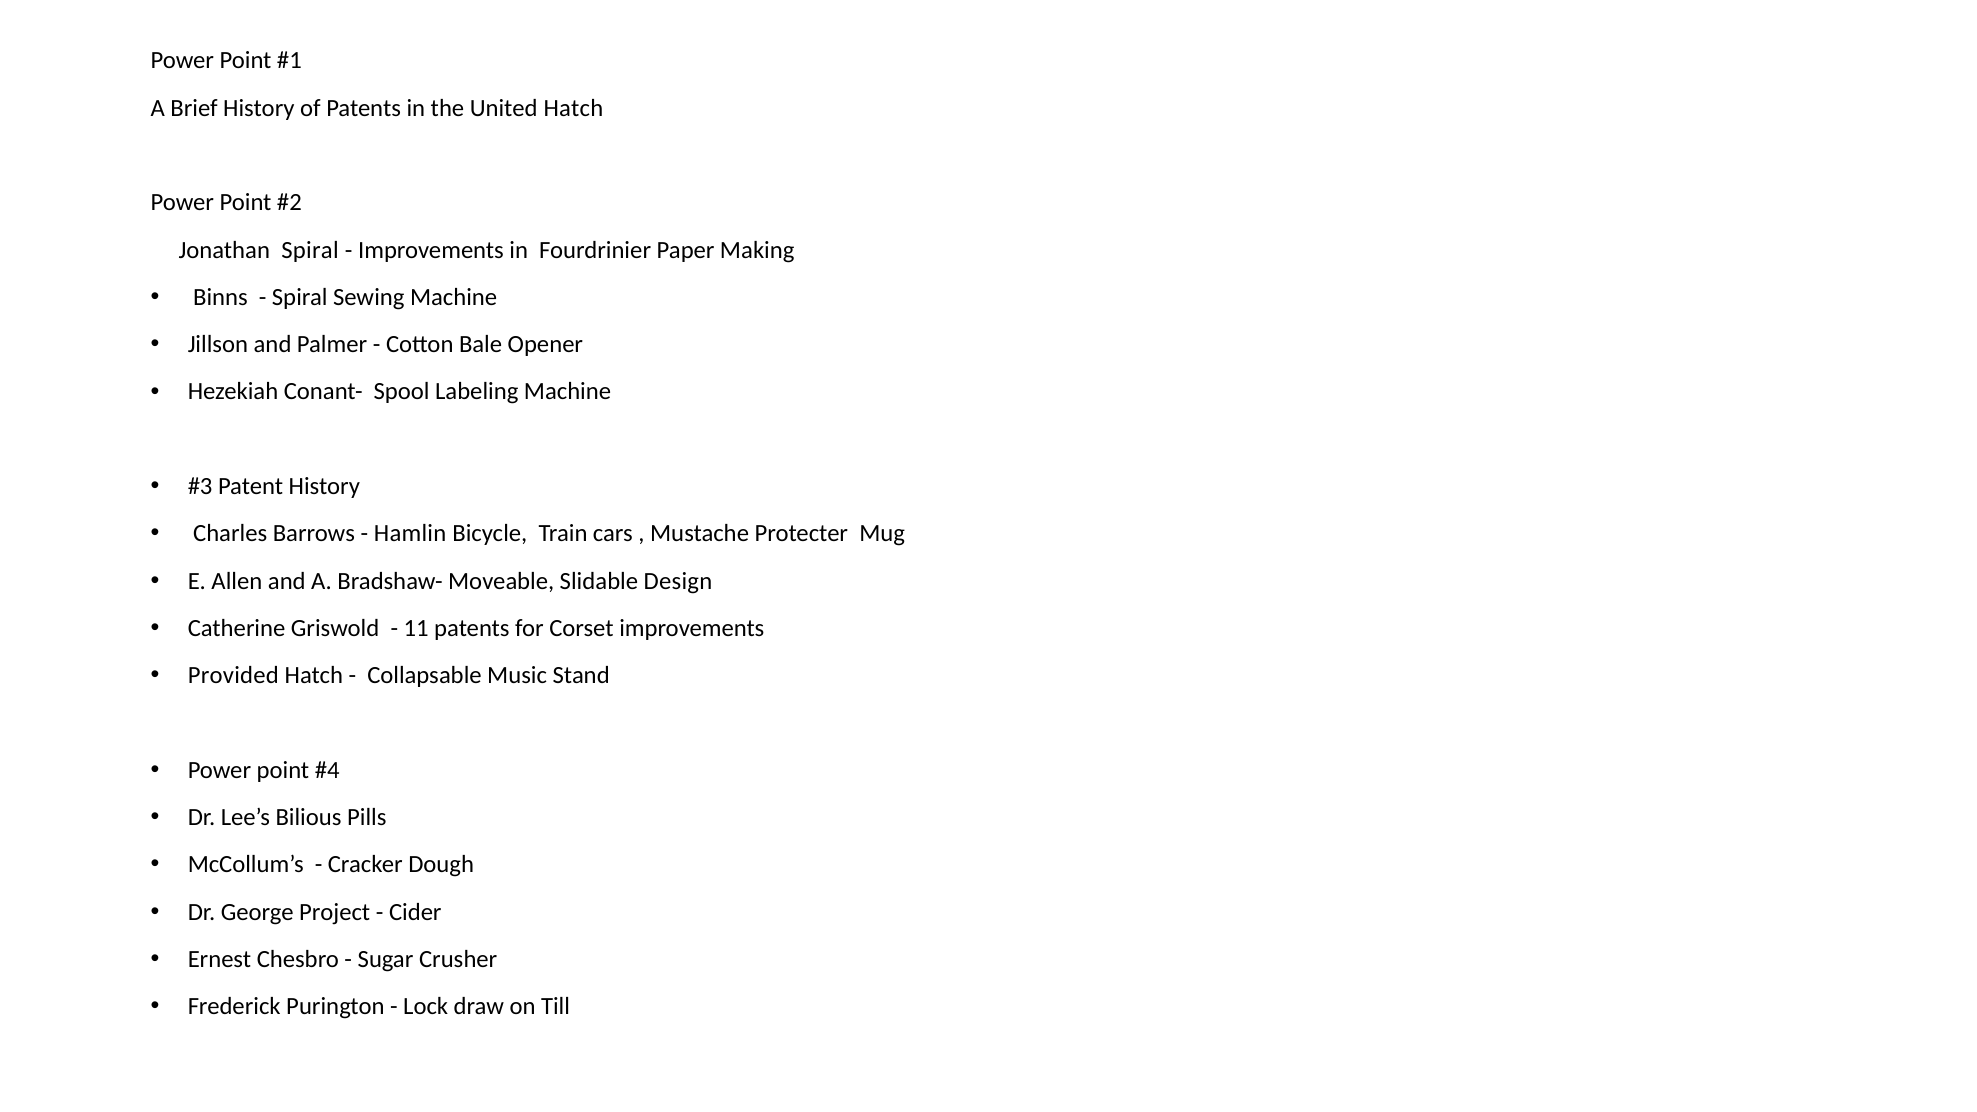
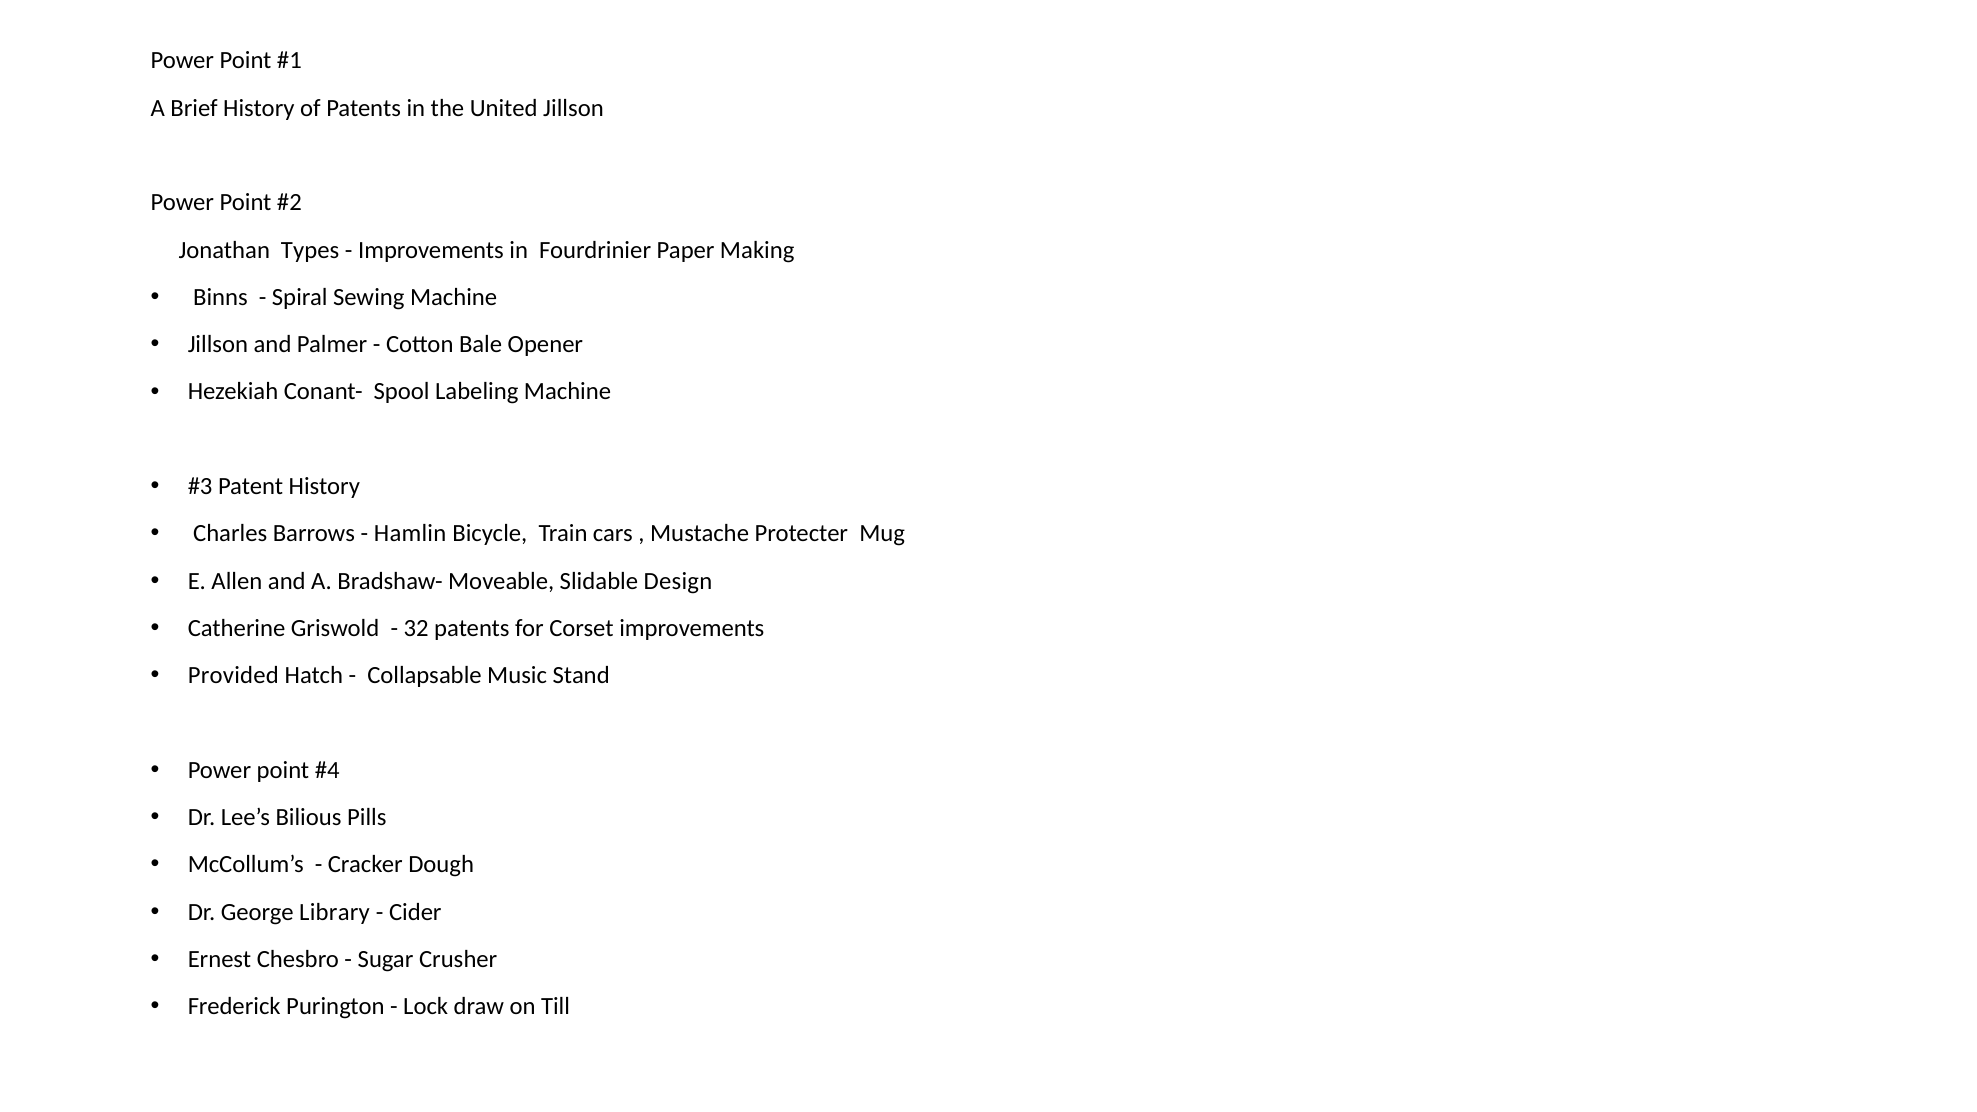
United Hatch: Hatch -> Jillson
Jonathan Spiral: Spiral -> Types
11: 11 -> 32
Project: Project -> Library
